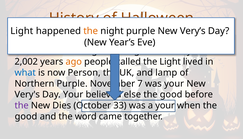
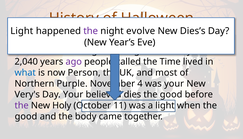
the at (91, 31) colour: orange -> purple
night purple: purple -> evolve
Very’s: Very’s -> Dies’s
2,002: 2,002 -> 2,040
ago colour: orange -> purple
the Light: Light -> Time
lamp: lamp -> most
7: 7 -> 4
else: else -> dies
Dies: Dies -> Holy
33: 33 -> 11
a your: your -> light
word: word -> body
